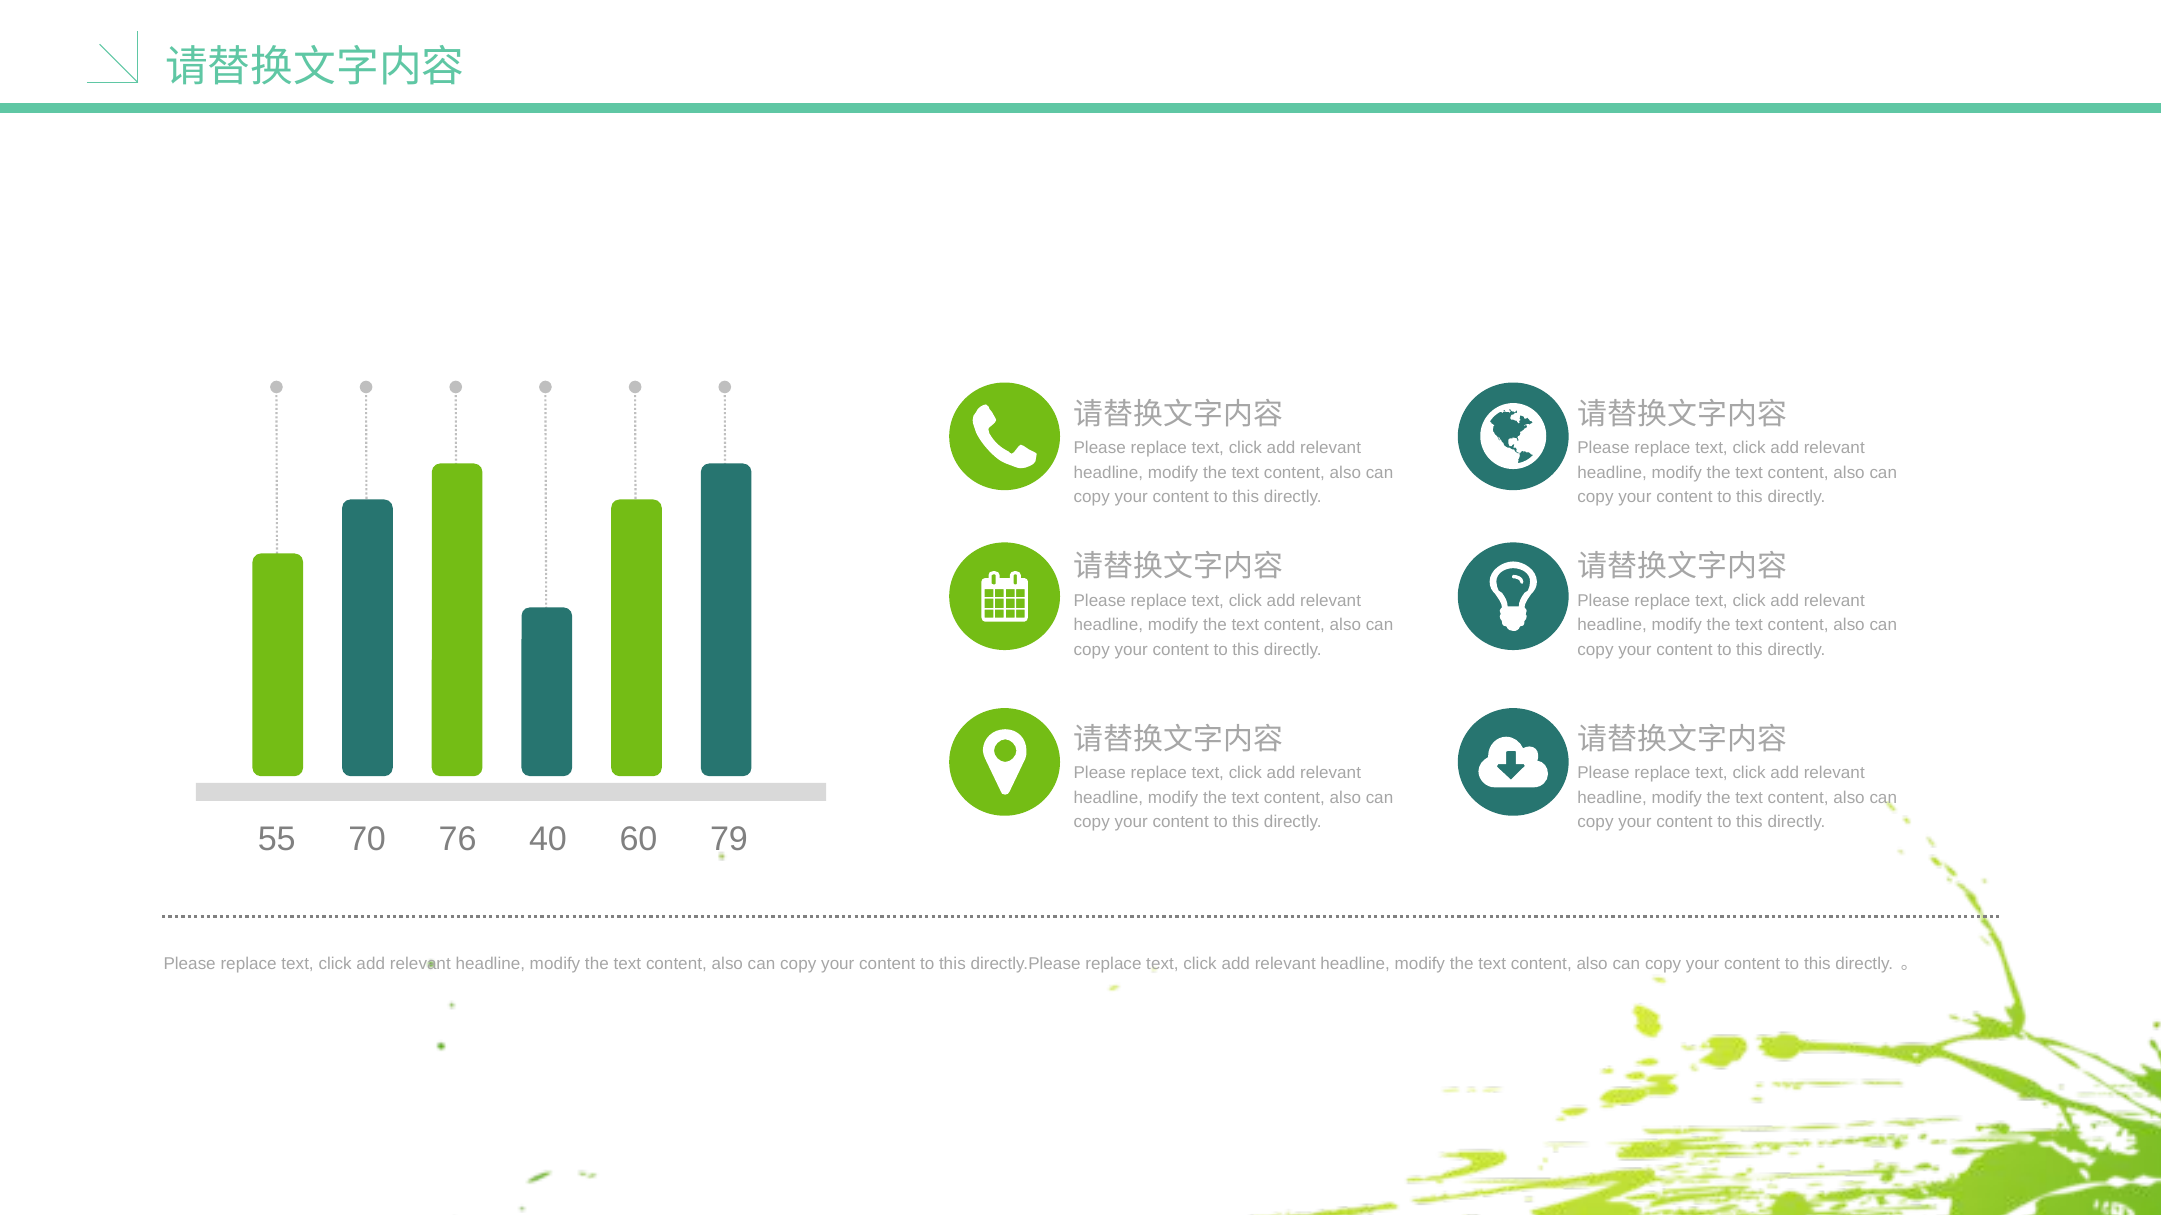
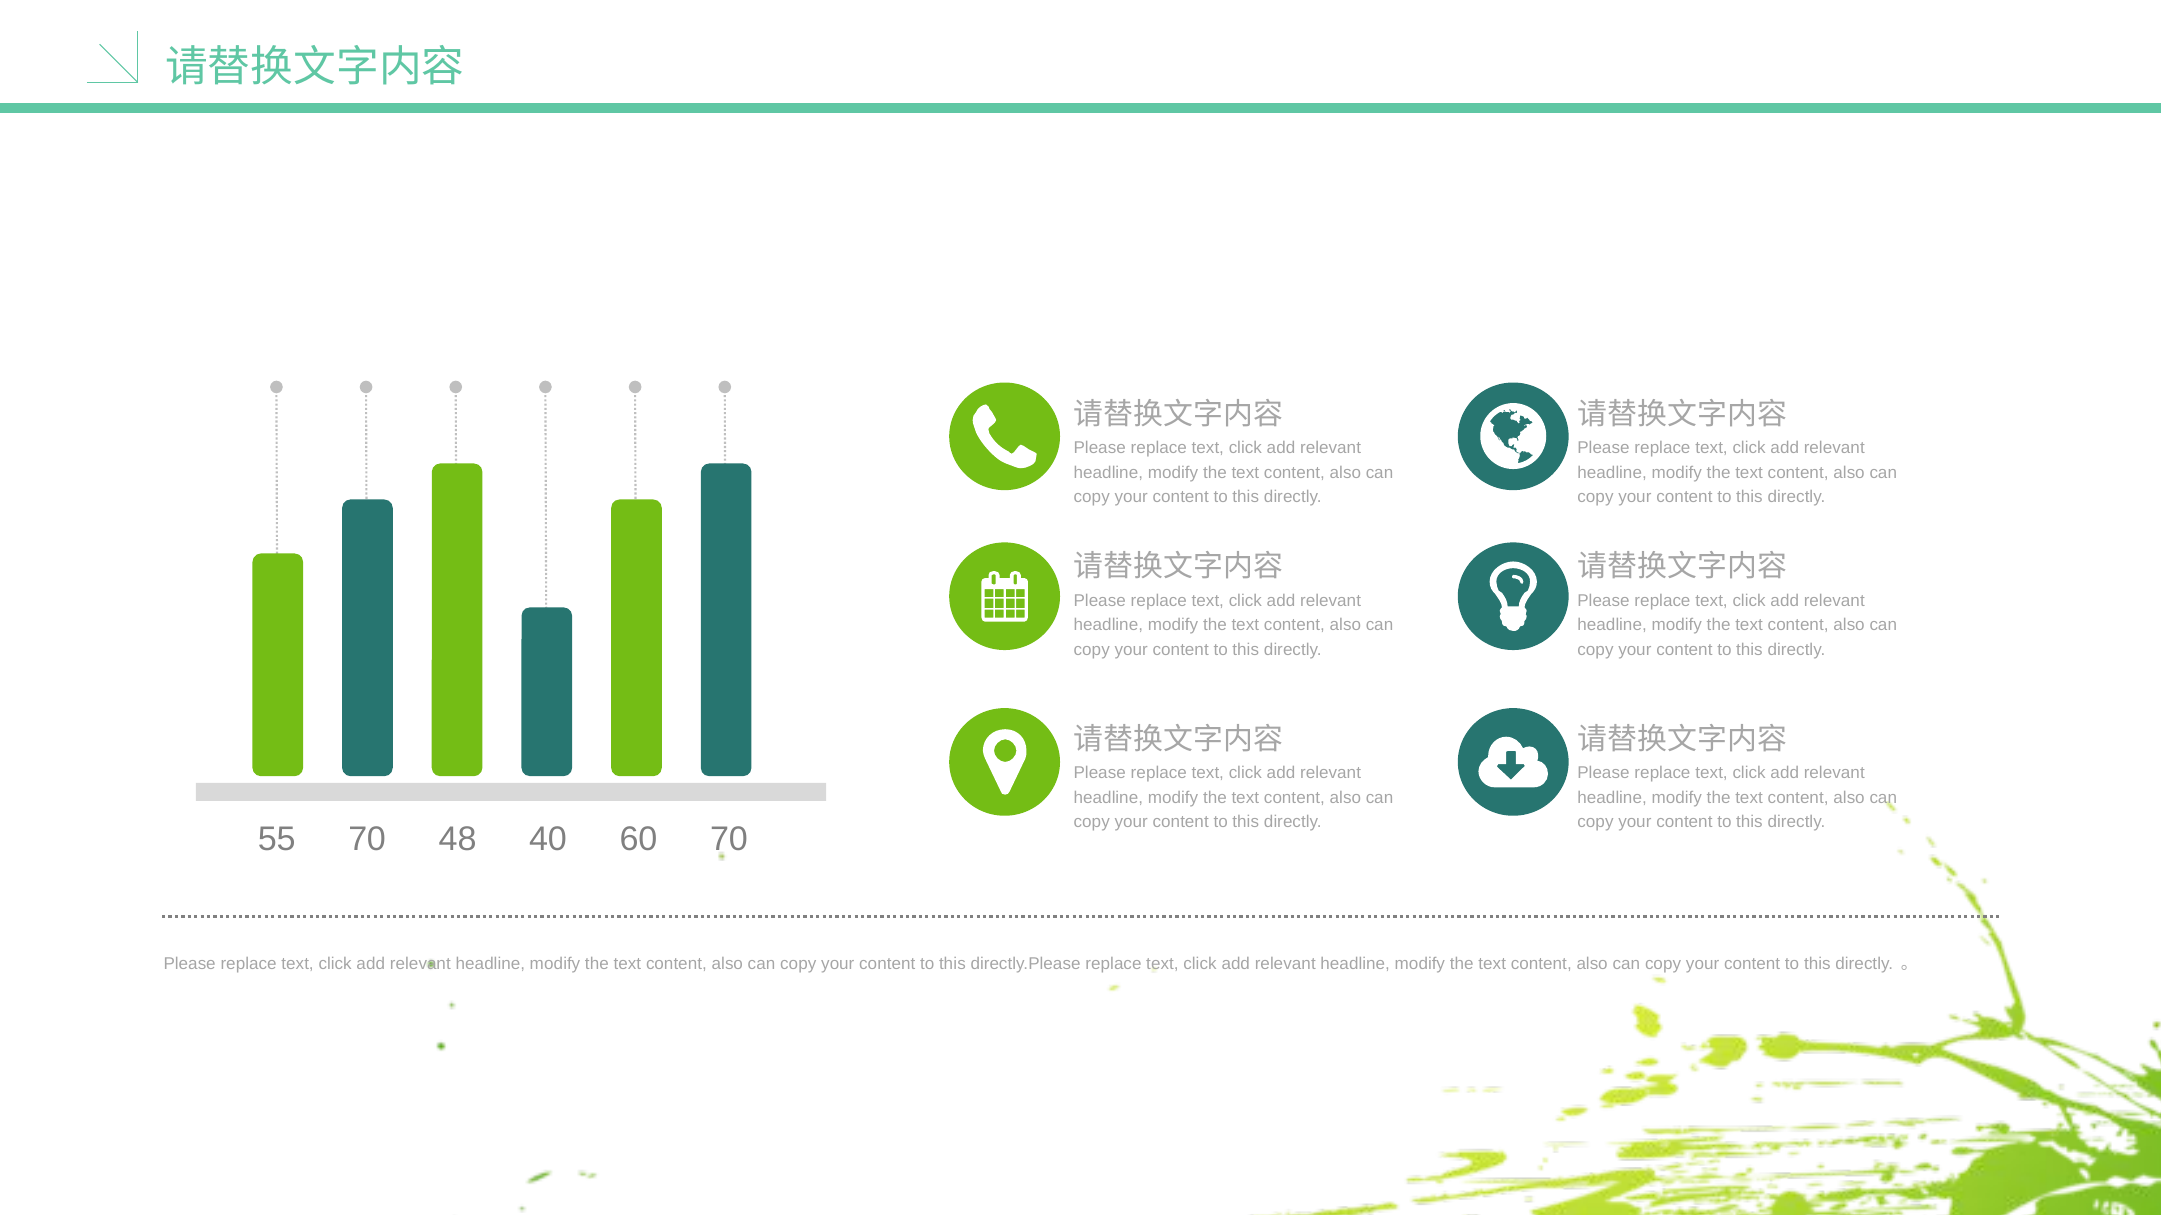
76: 76 -> 48
60 79: 79 -> 70
